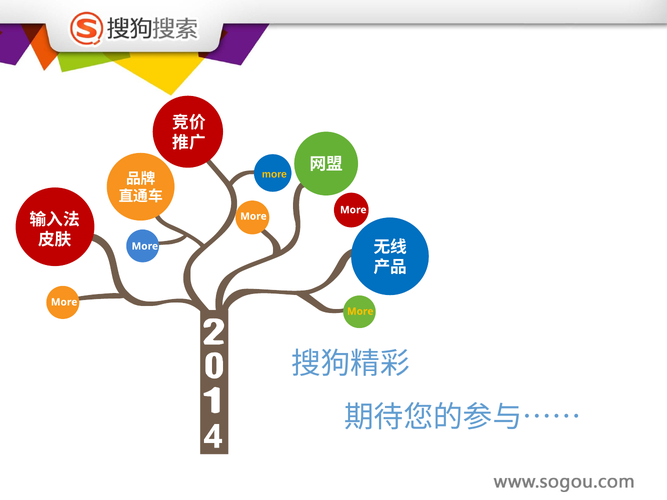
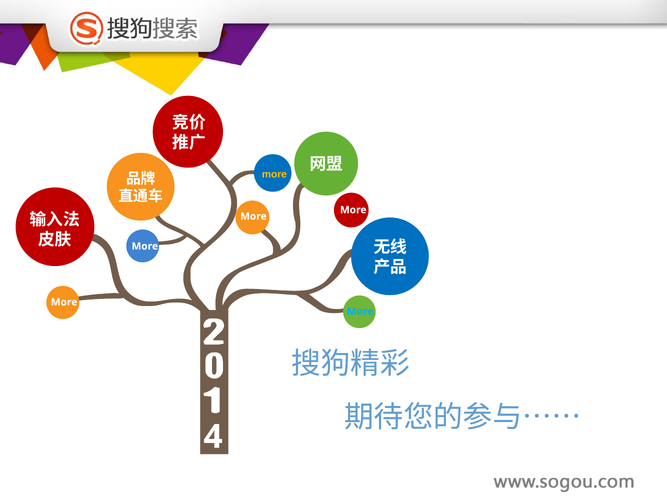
More at (360, 312) colour: yellow -> light blue
